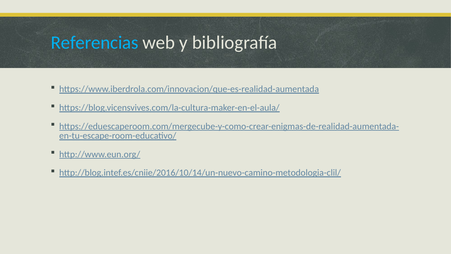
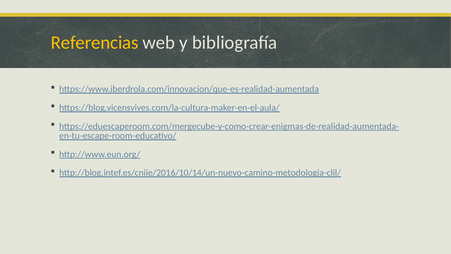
Referencias colour: light blue -> yellow
